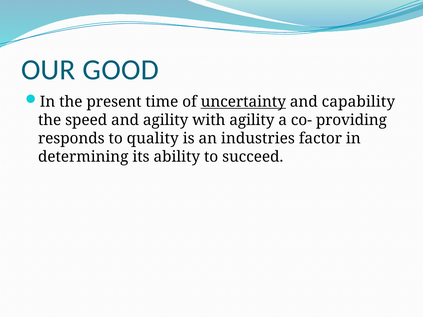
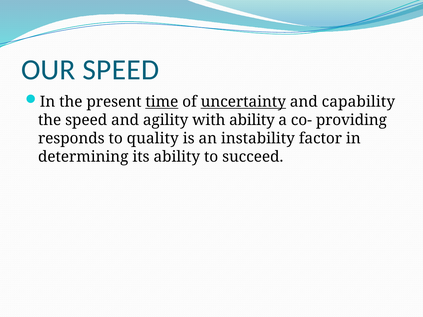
OUR GOOD: GOOD -> SPEED
time underline: none -> present
with agility: agility -> ability
industries: industries -> instability
